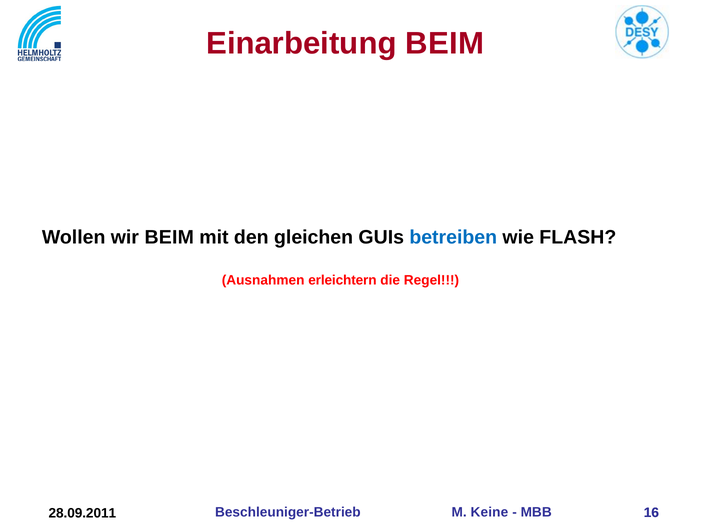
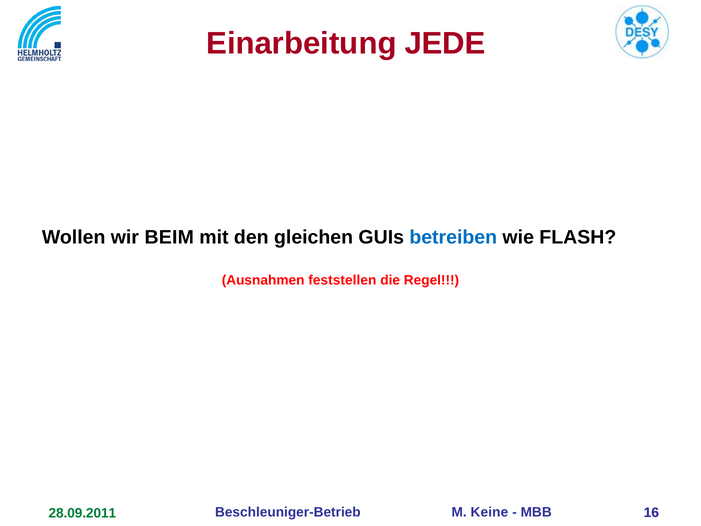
Einarbeitung BEIM: BEIM -> JEDE
erleichtern: erleichtern -> feststellen
28.09.2011 colour: black -> green
